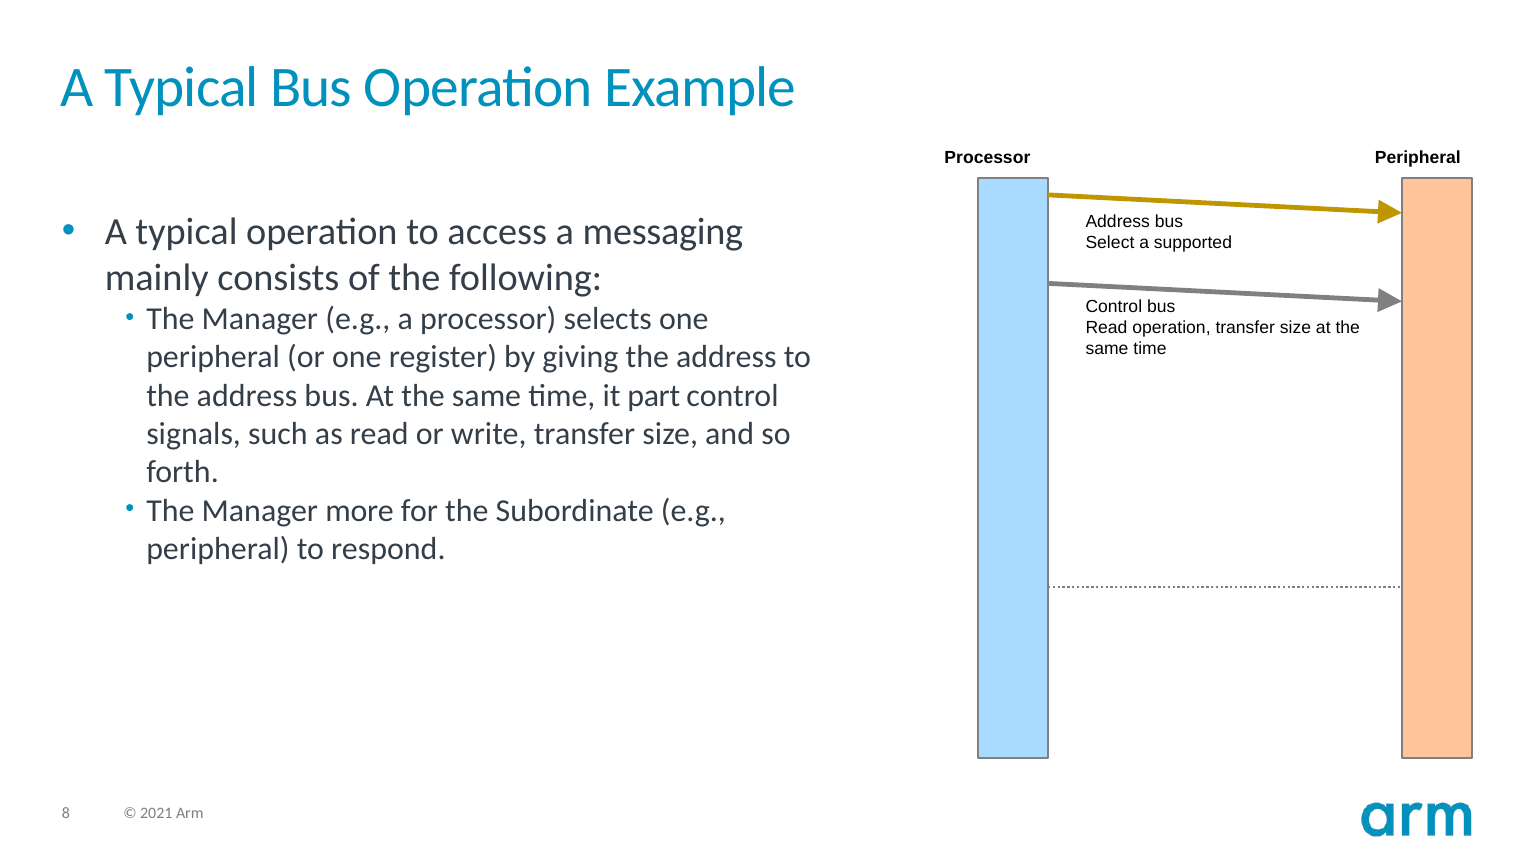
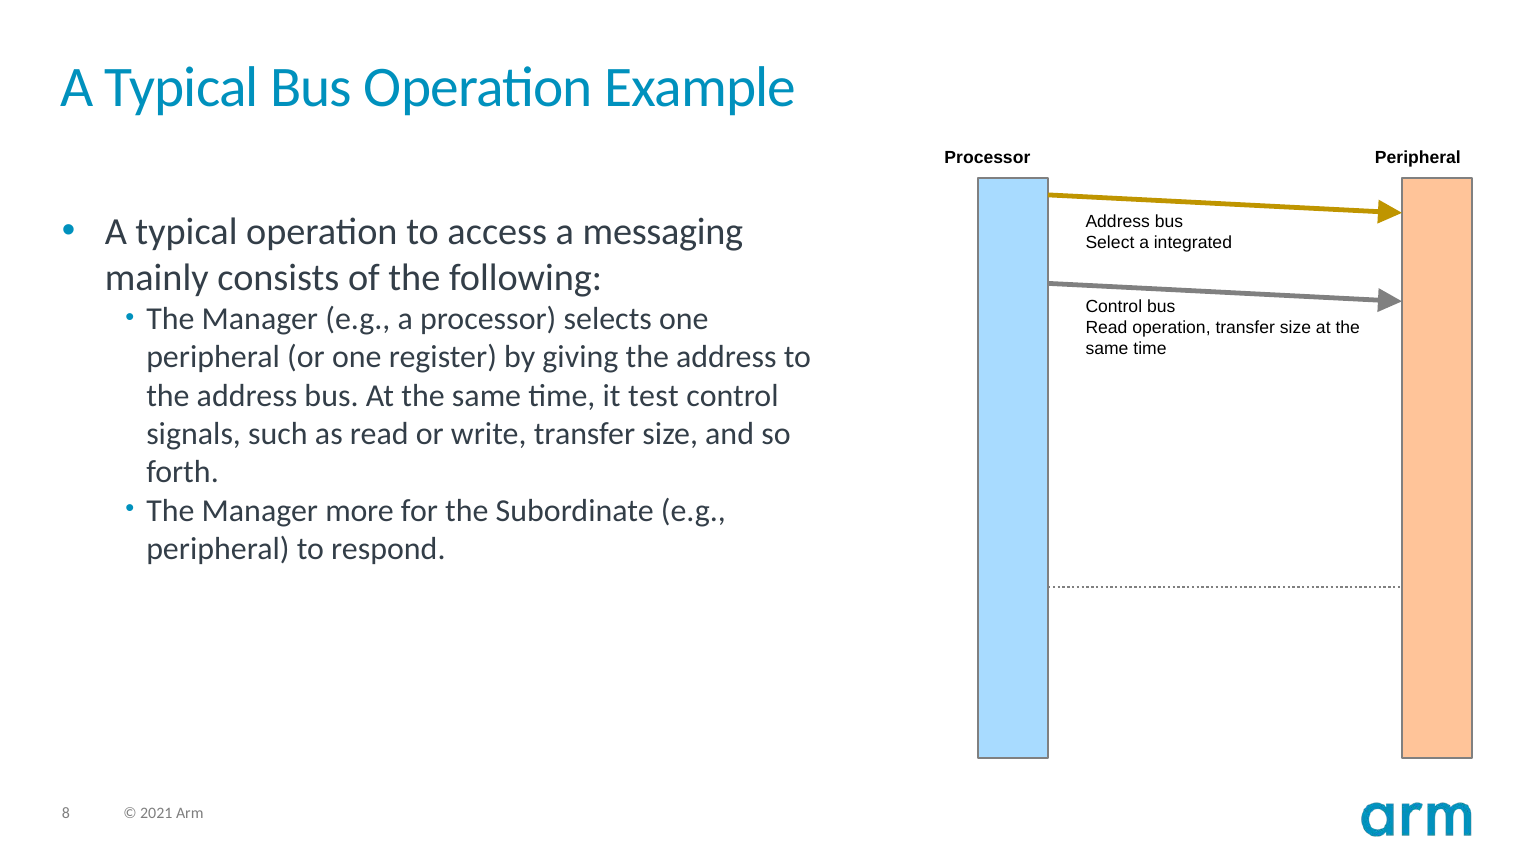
supported: supported -> integrated
part: part -> test
